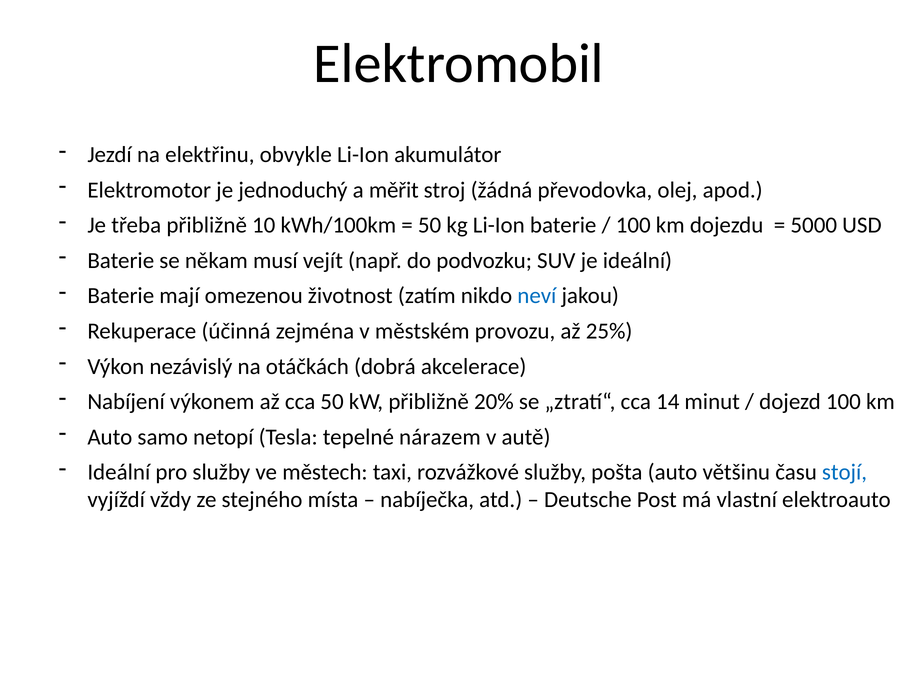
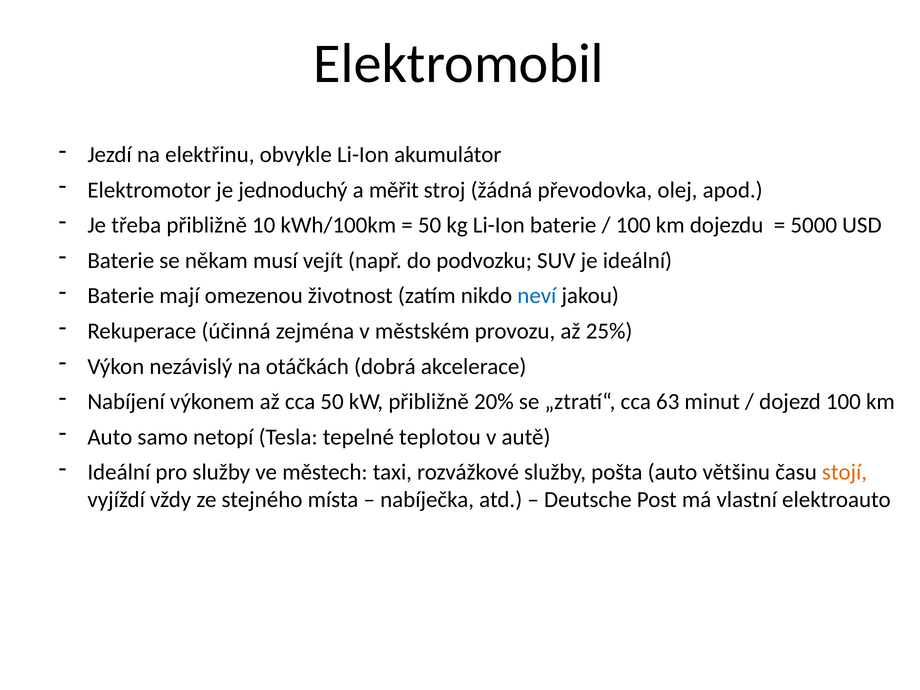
14: 14 -> 63
nárazem: nárazem -> teplotou
stojí colour: blue -> orange
